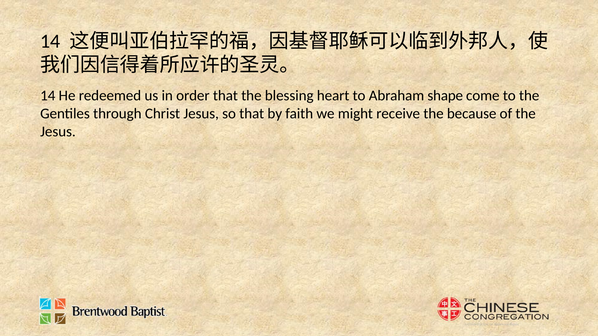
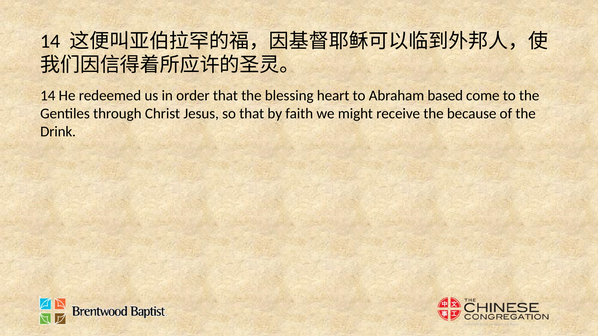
shape: shape -> based
Jesus at (58, 132): Jesus -> Drink
